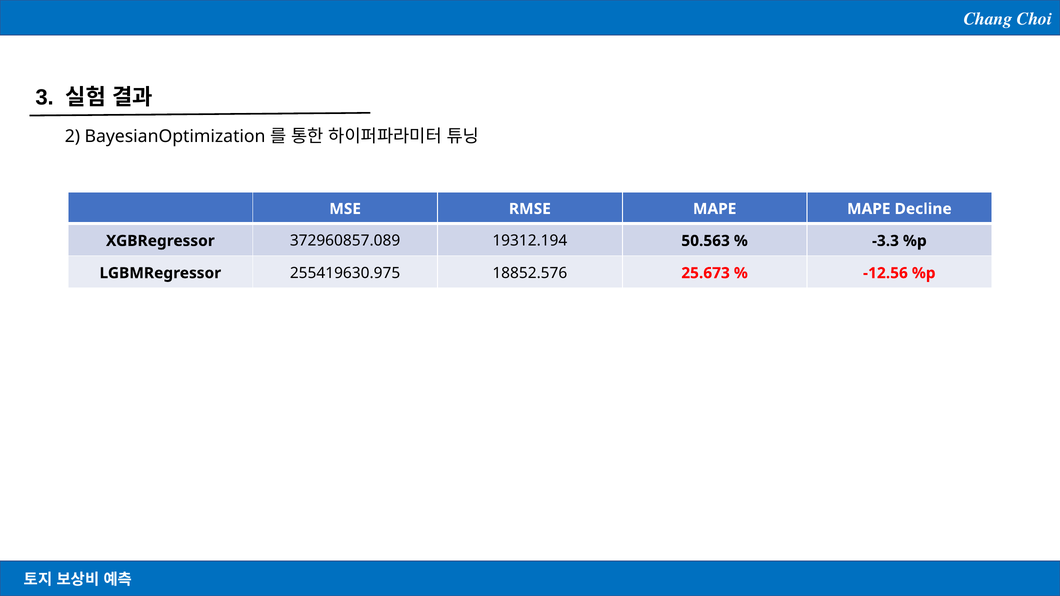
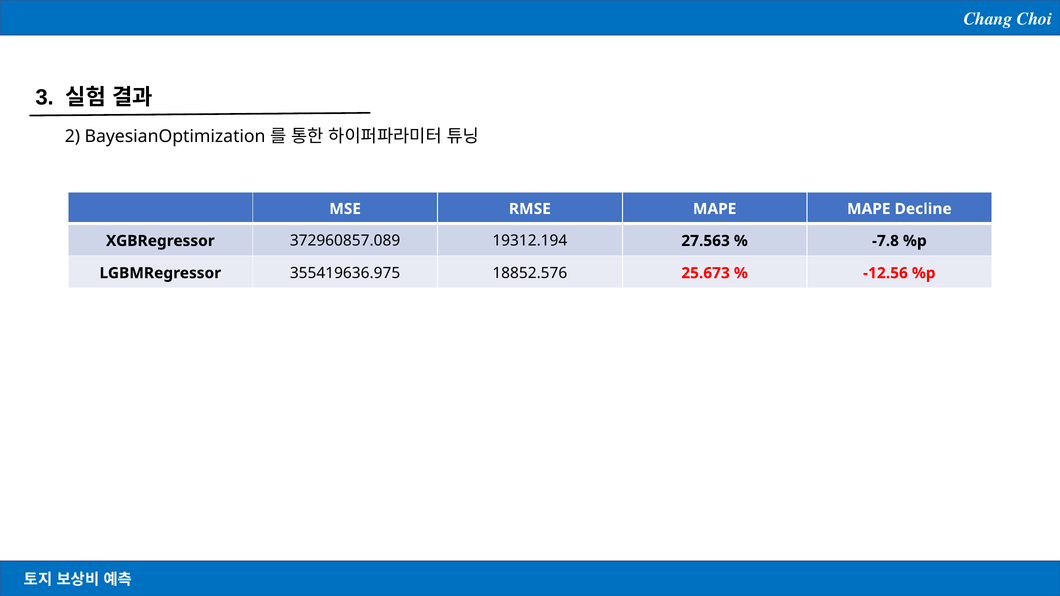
50.563: 50.563 -> 27.563
-3.3: -3.3 -> -7.8
255419630.975: 255419630.975 -> 355419636.975
